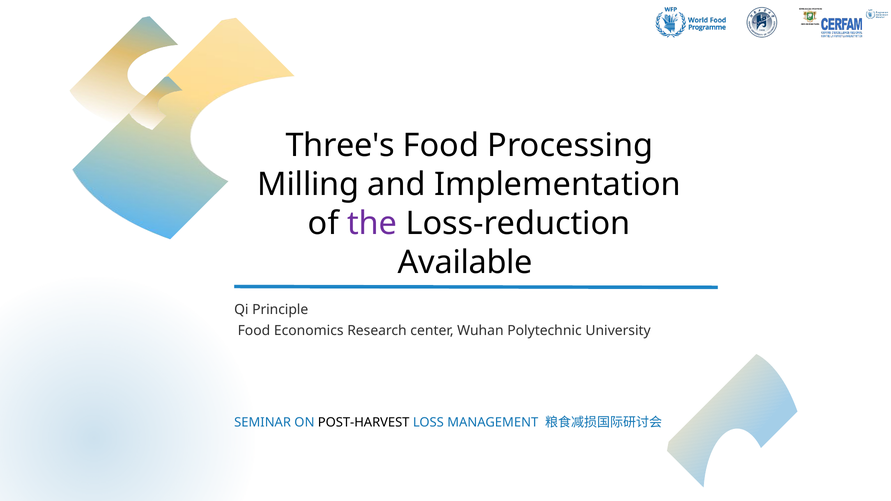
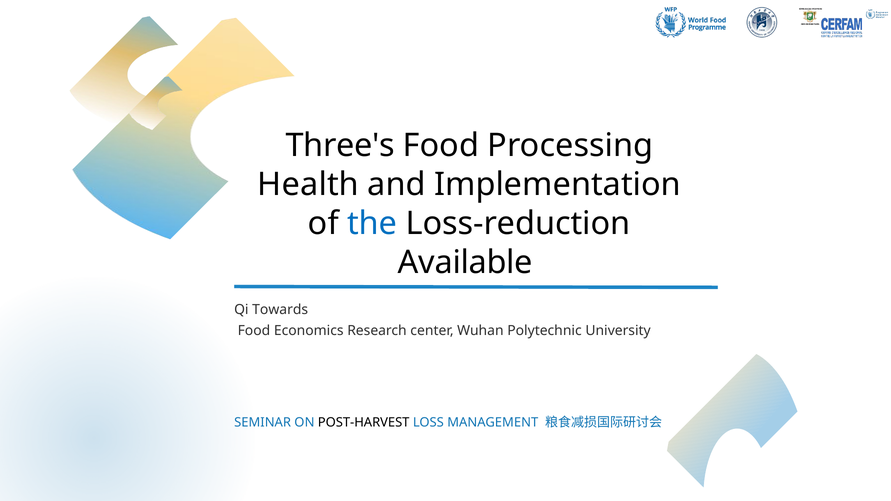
Milling: Milling -> Health
the colour: purple -> blue
Principle: Principle -> Towards
